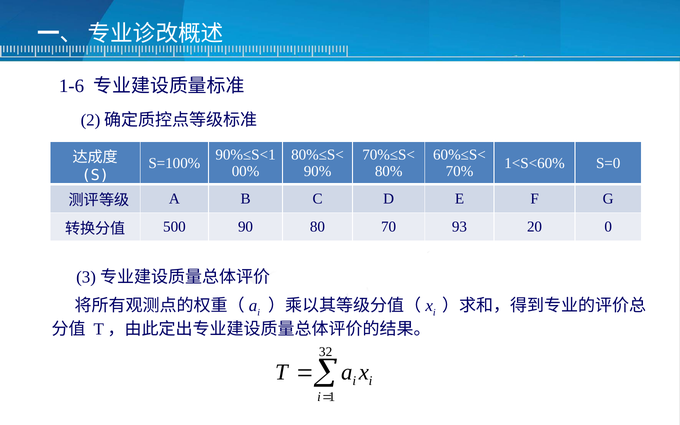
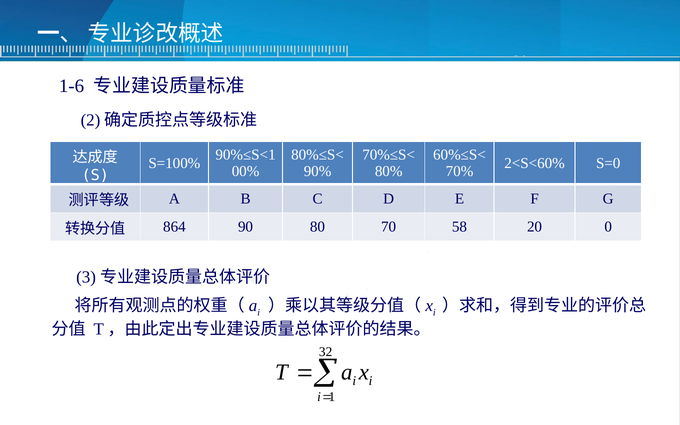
1<S<60%: 1<S<60% -> 2<S<60%
500: 500 -> 864
93: 93 -> 58
